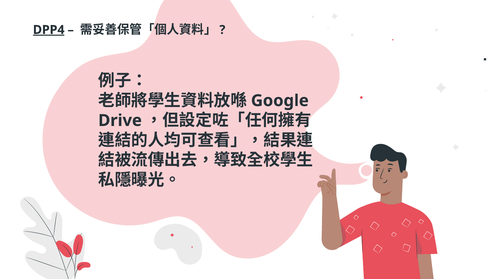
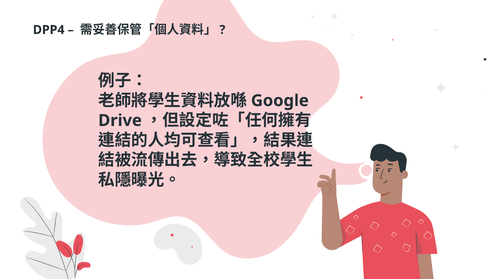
DPP4 underline: present -> none
